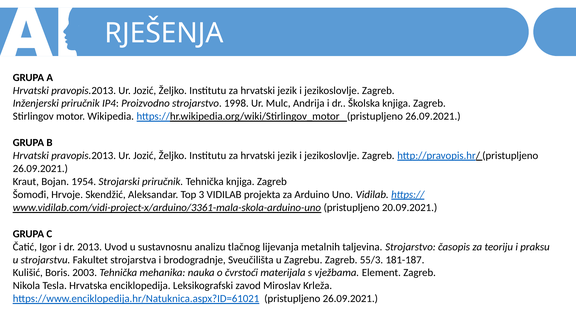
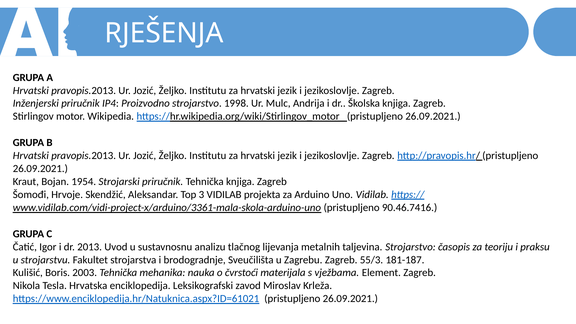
20.09.2021: 20.09.2021 -> 90.46.7416
